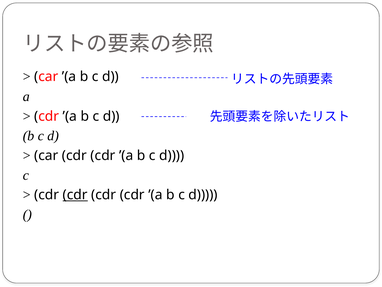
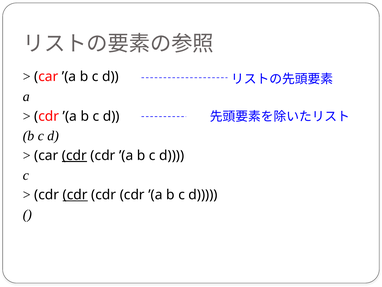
cdr at (74, 155) underline: none -> present
